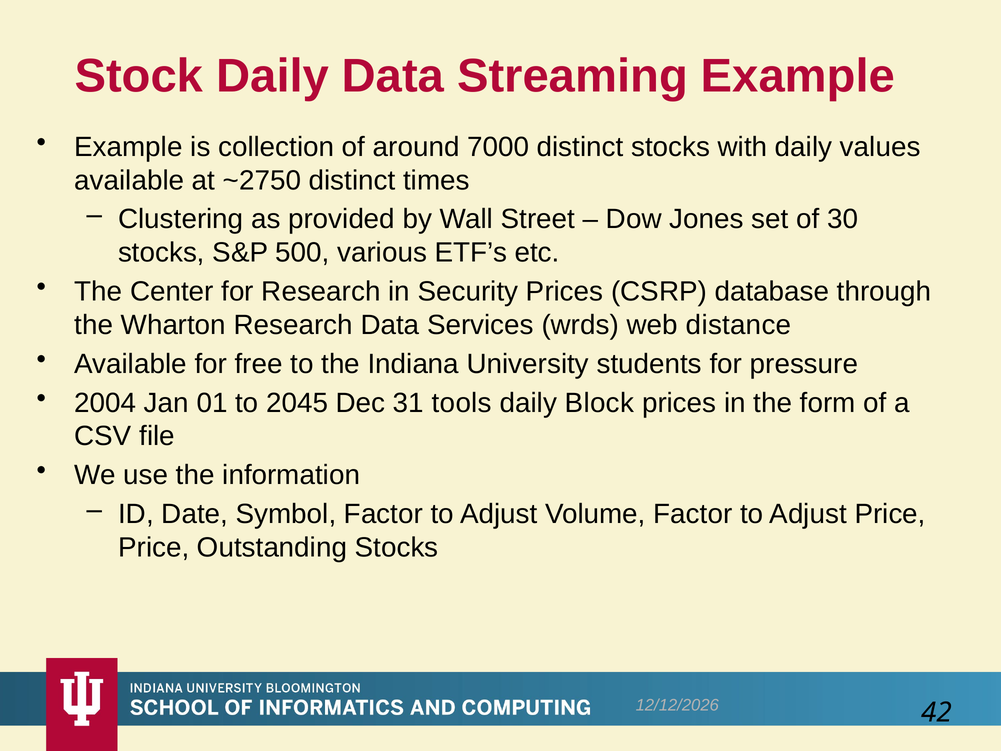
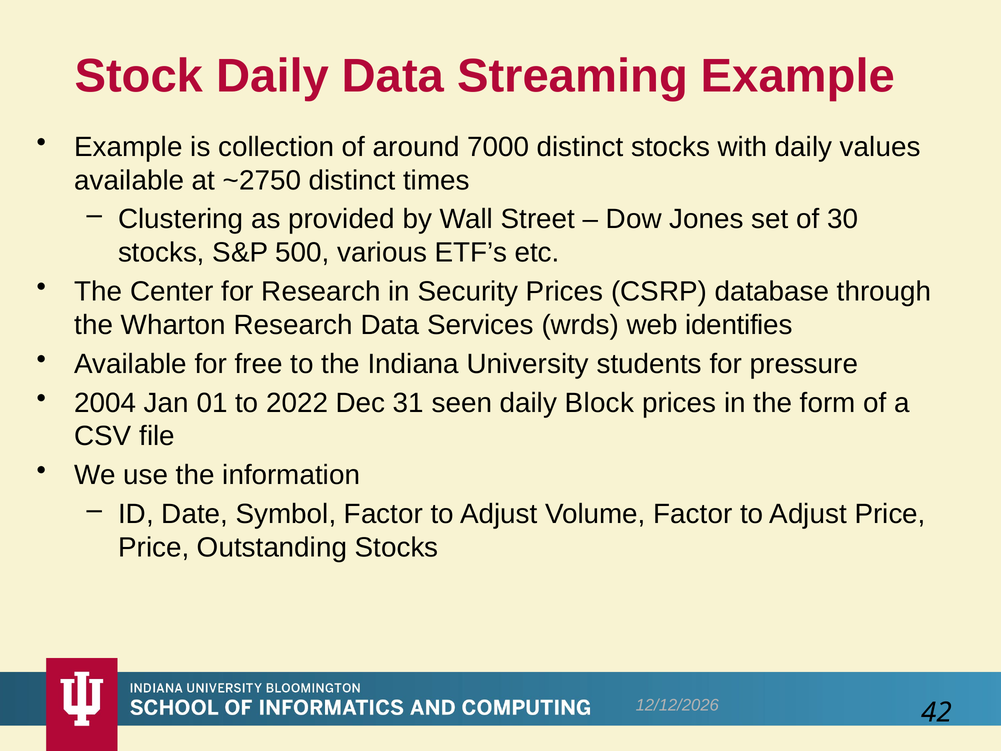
distance: distance -> identifies
2045: 2045 -> 2022
tools: tools -> seen
